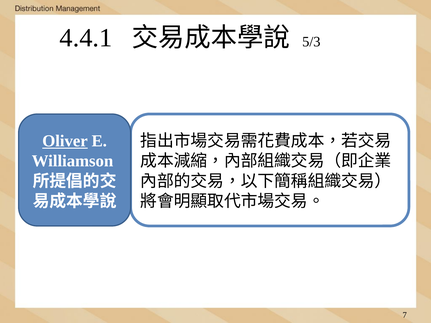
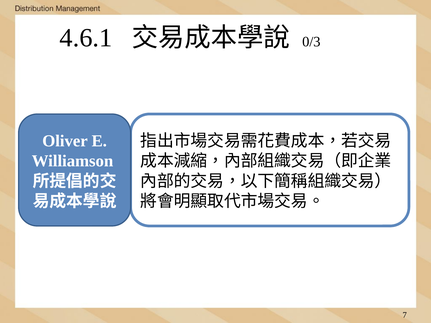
4.4.1: 4.4.1 -> 4.6.1
5/3: 5/3 -> 0/3
Oliver underline: present -> none
